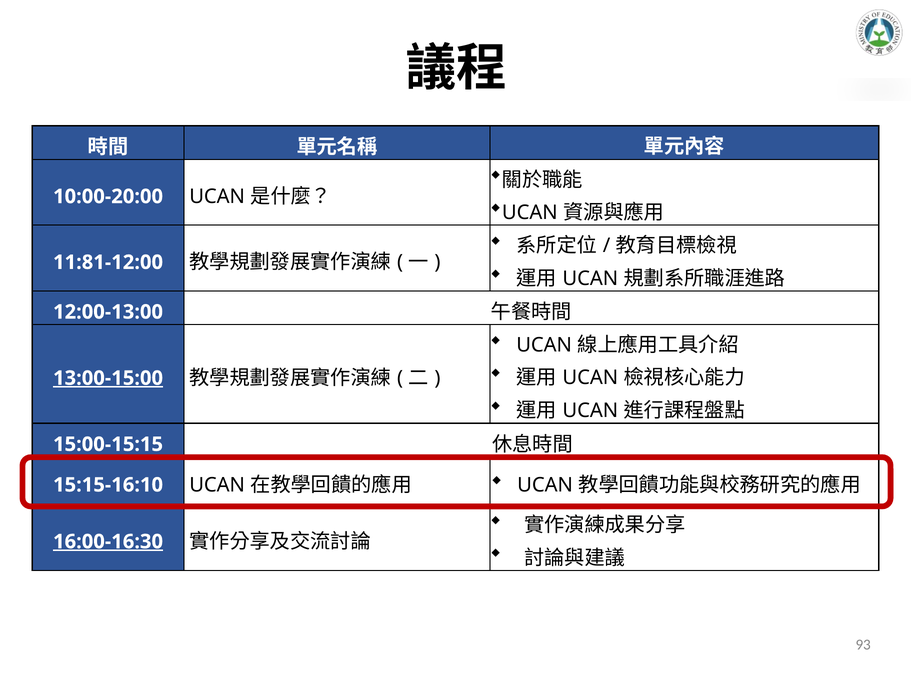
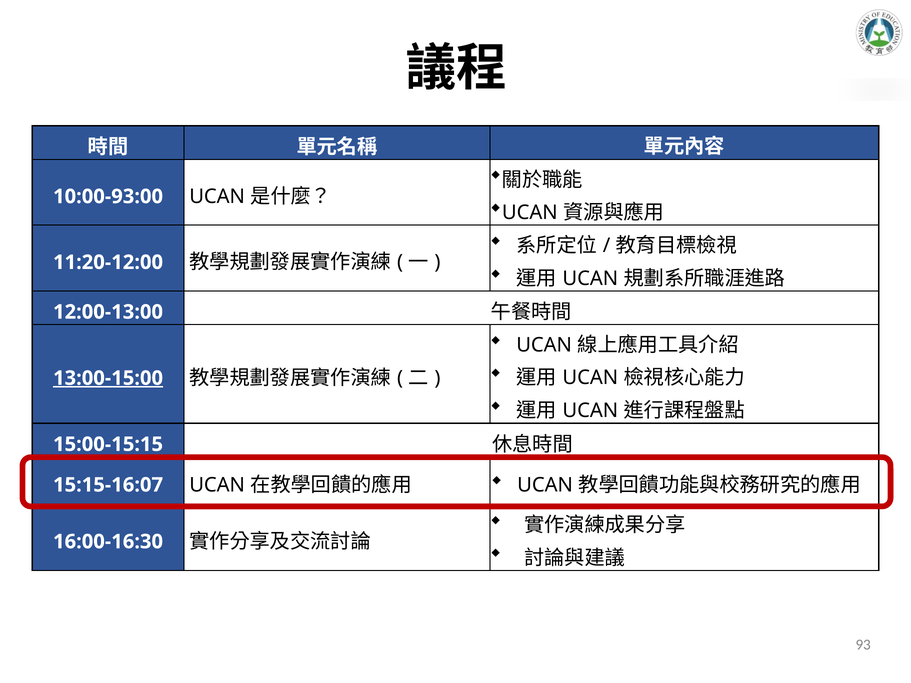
10:00-20:00: 10:00-20:00 -> 10:00-93:00
11:81-12:00: 11:81-12:00 -> 11:20-12:00
15:15-16:10: 15:15-16:10 -> 15:15-16:07
16:00-16:30 underline: present -> none
